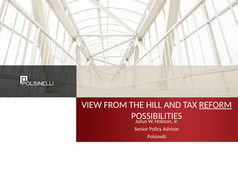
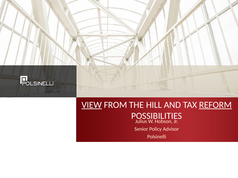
VIEW underline: none -> present
